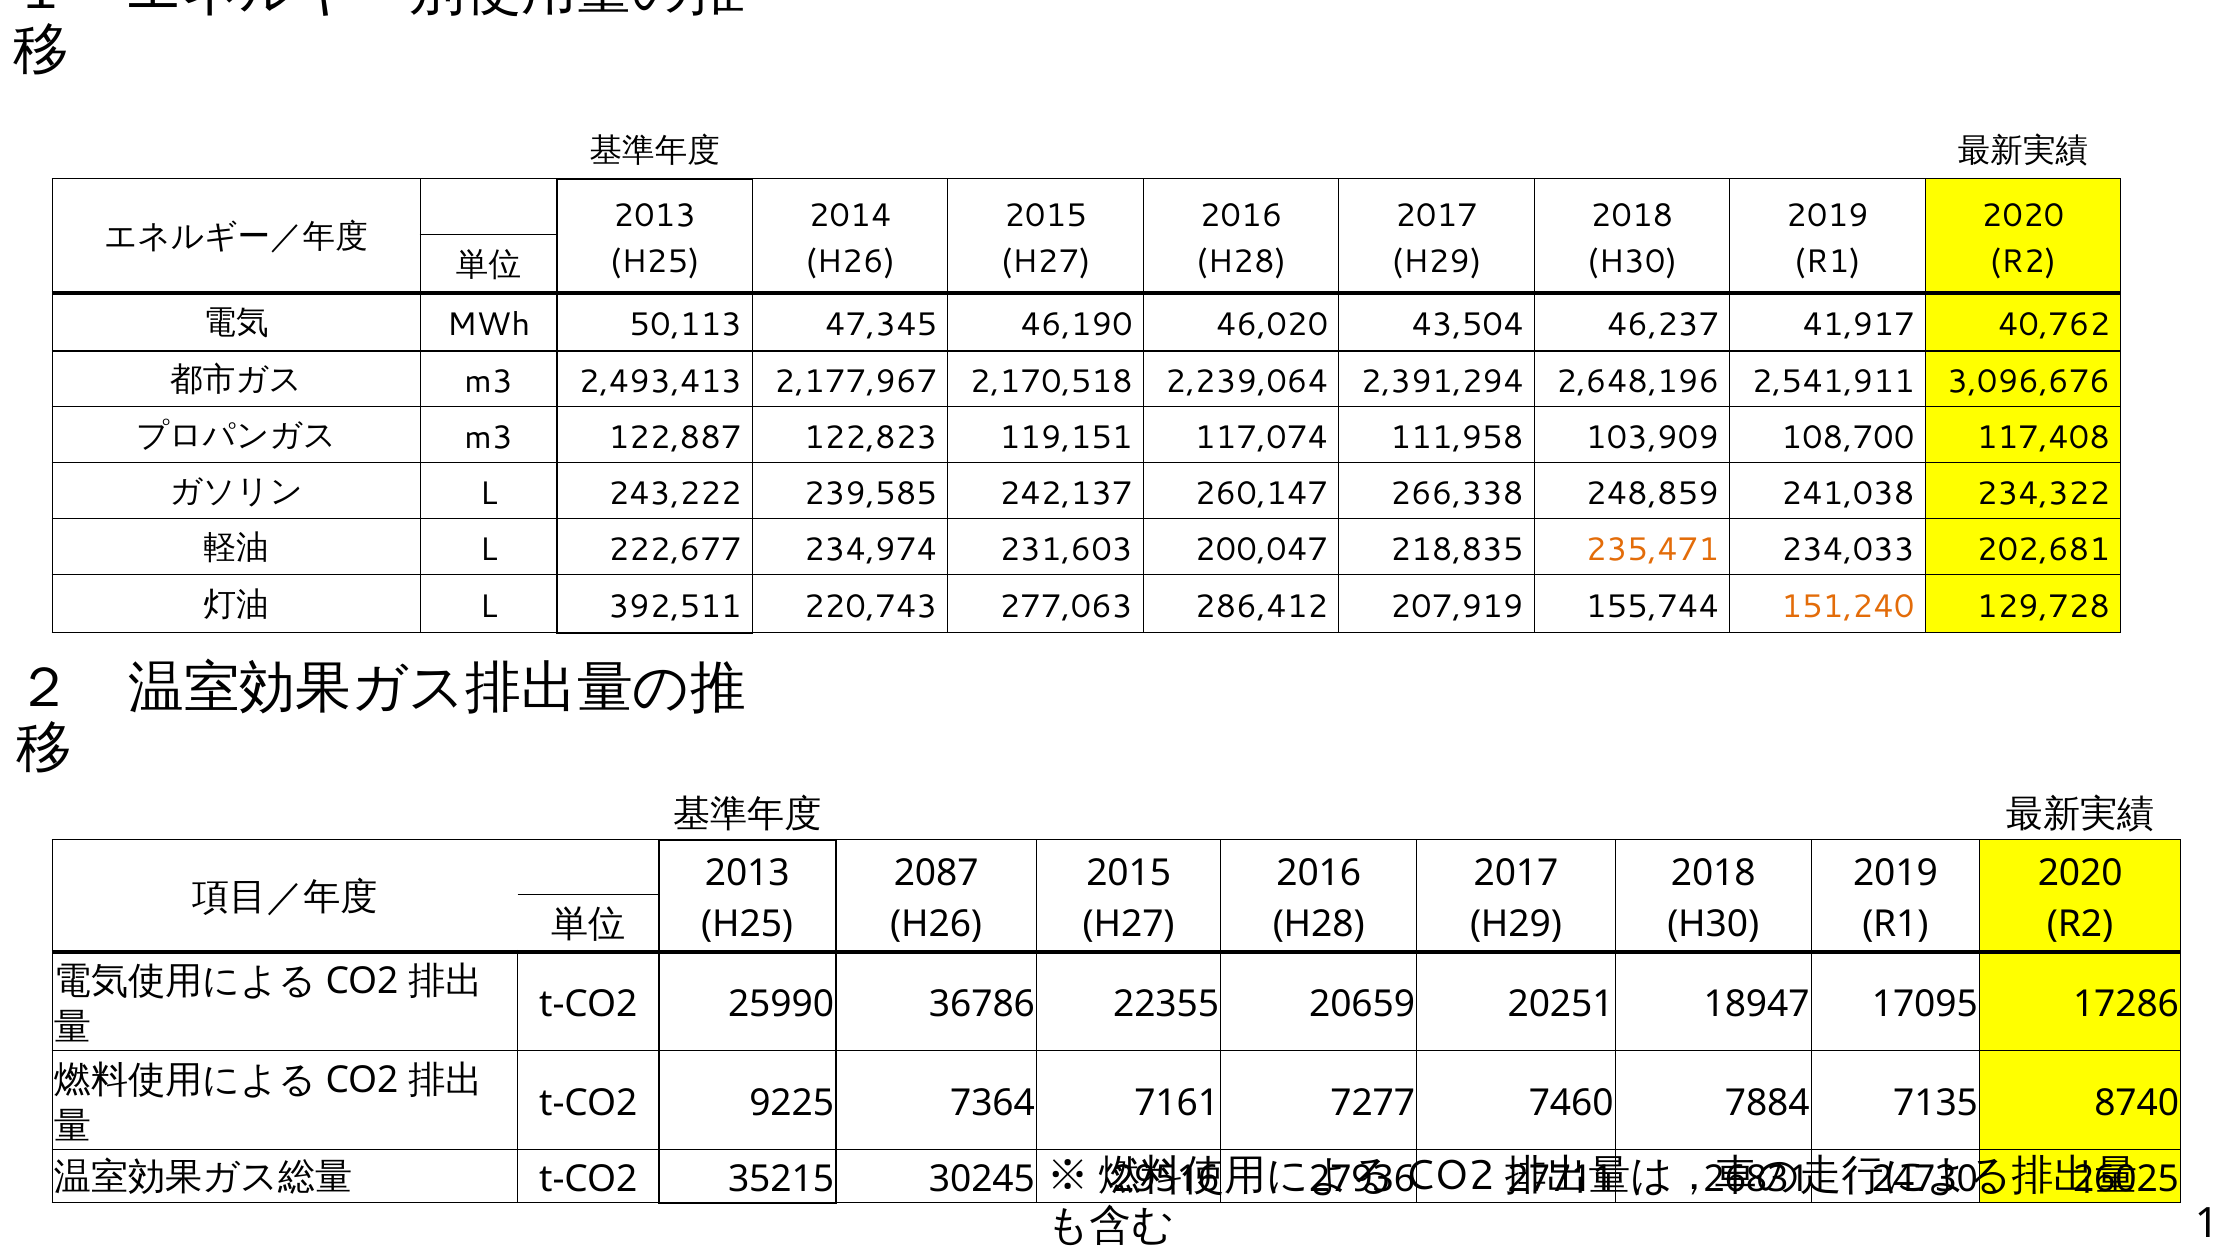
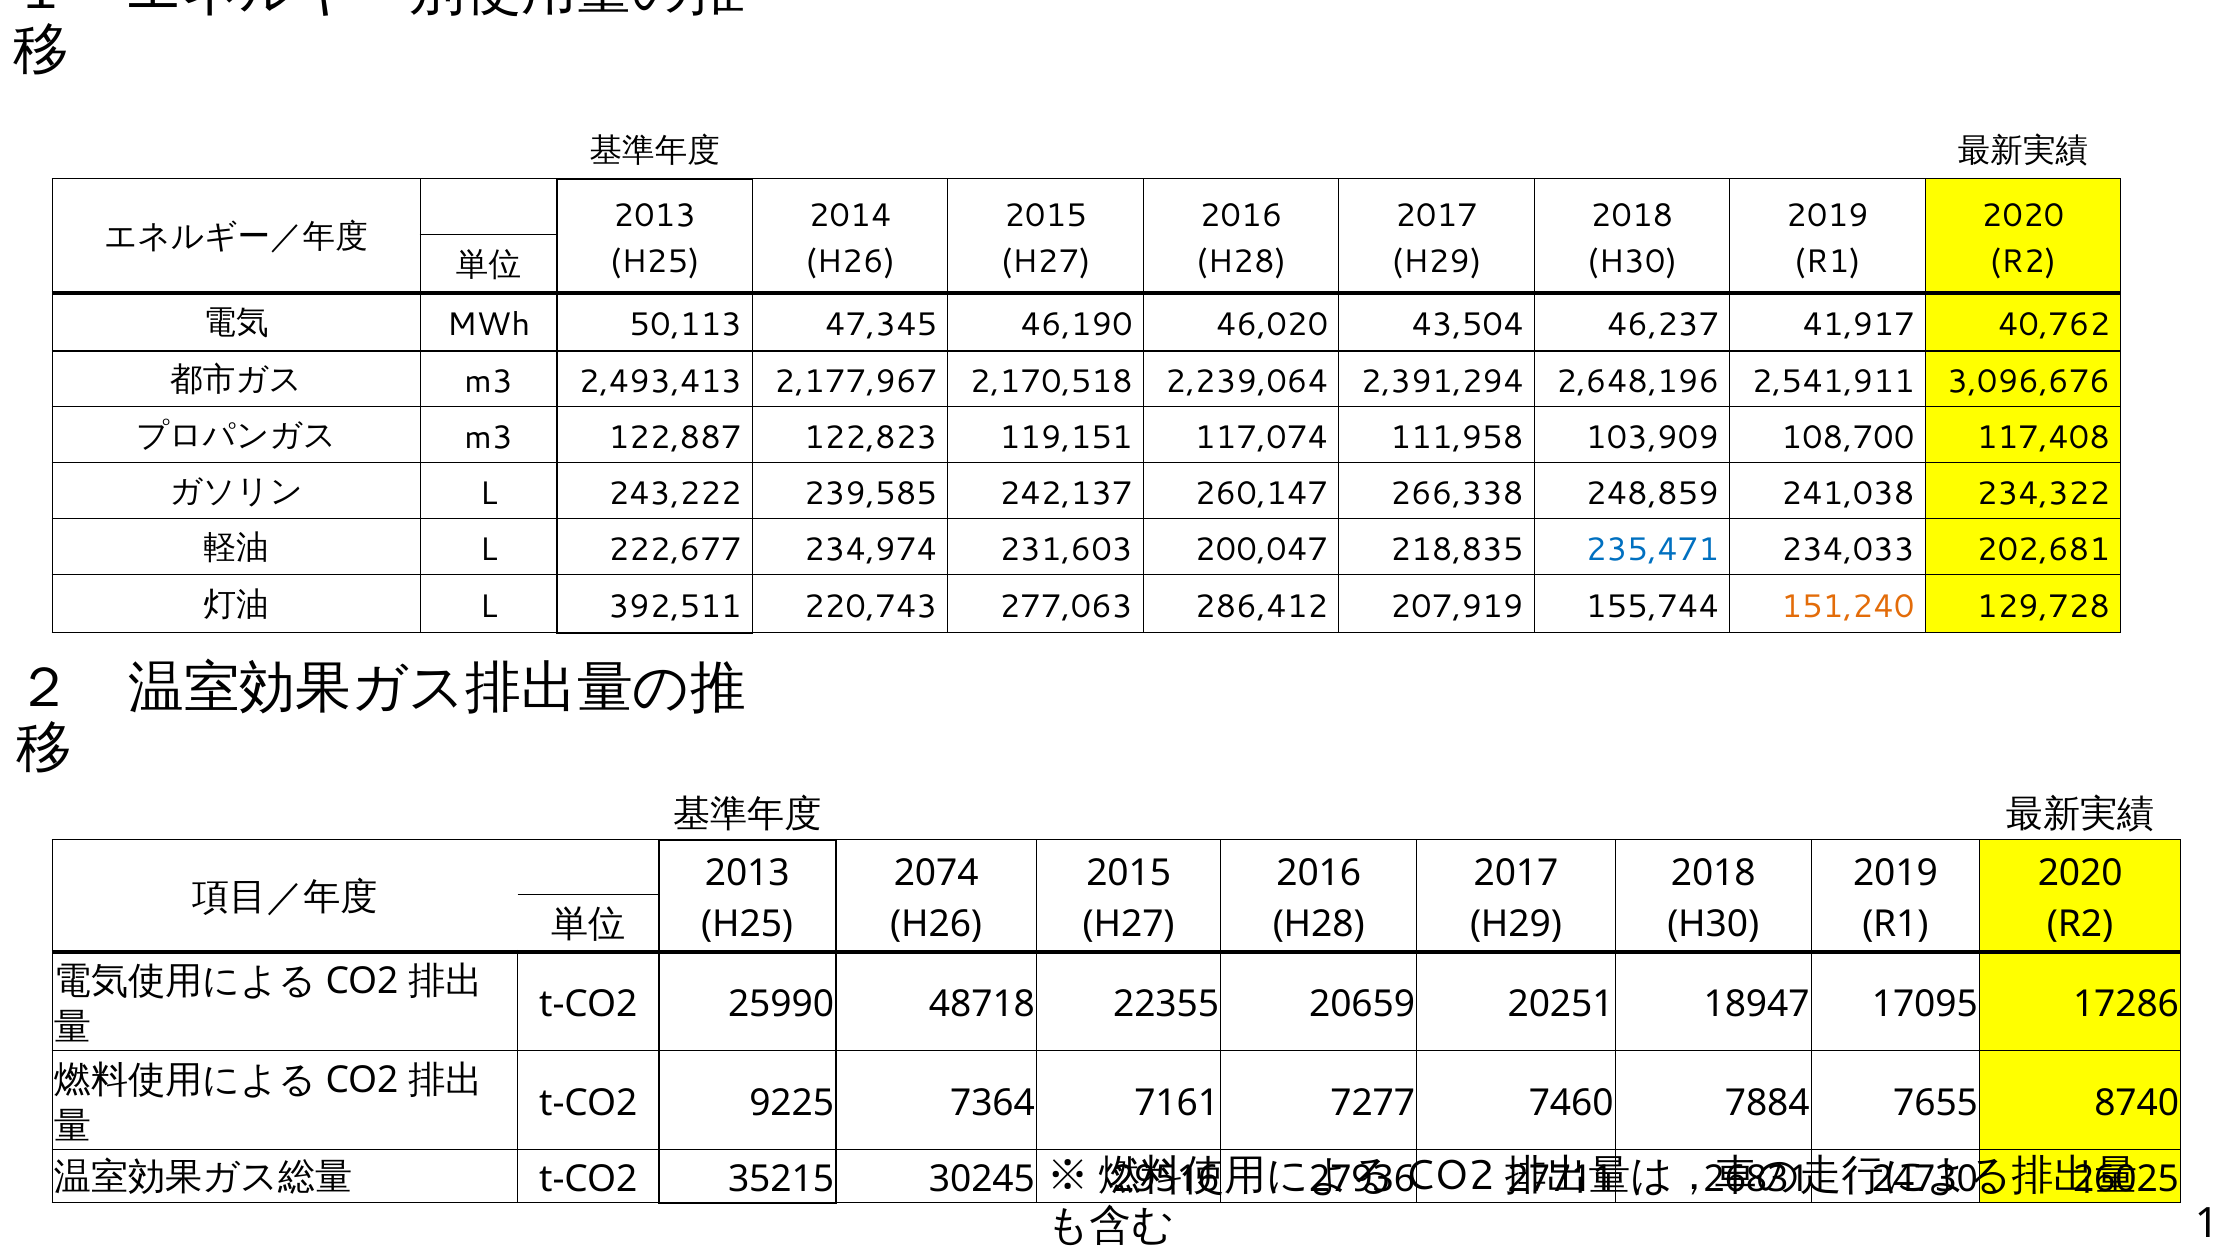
235,471 colour: orange -> blue
2087: 2087 -> 2074
36786: 36786 -> 48718
7135: 7135 -> 7655
